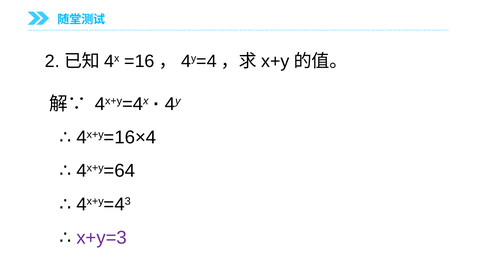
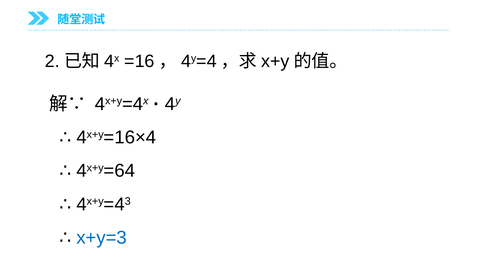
x+y=3 colour: purple -> blue
